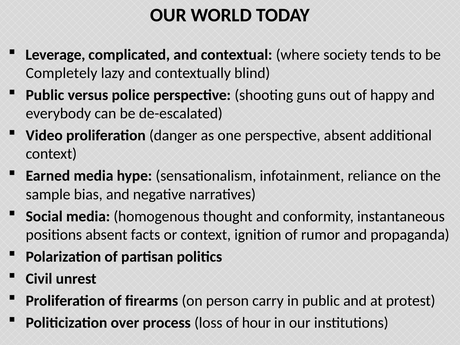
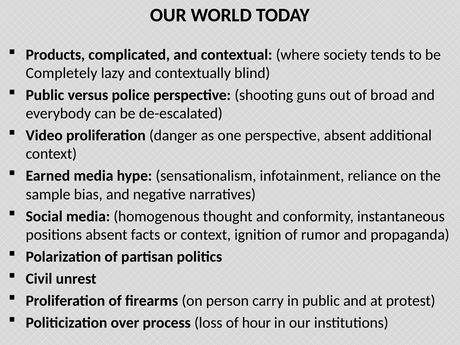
Leverage: Leverage -> Products
happy: happy -> broad
